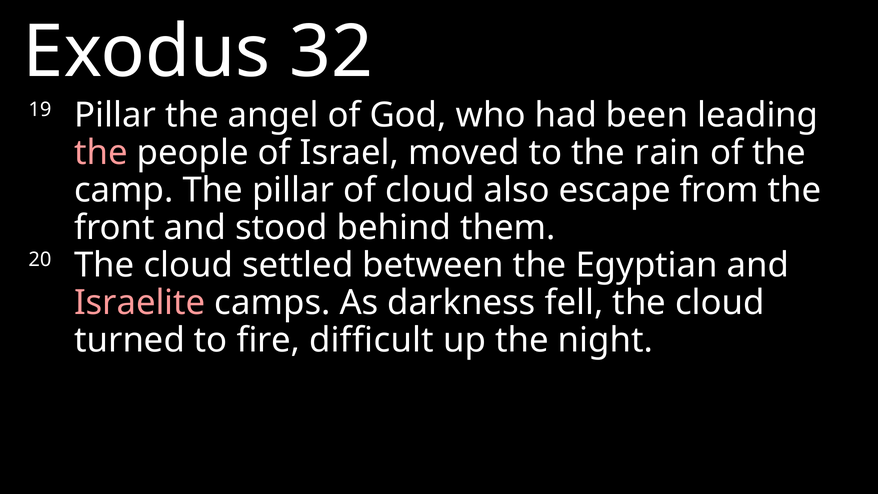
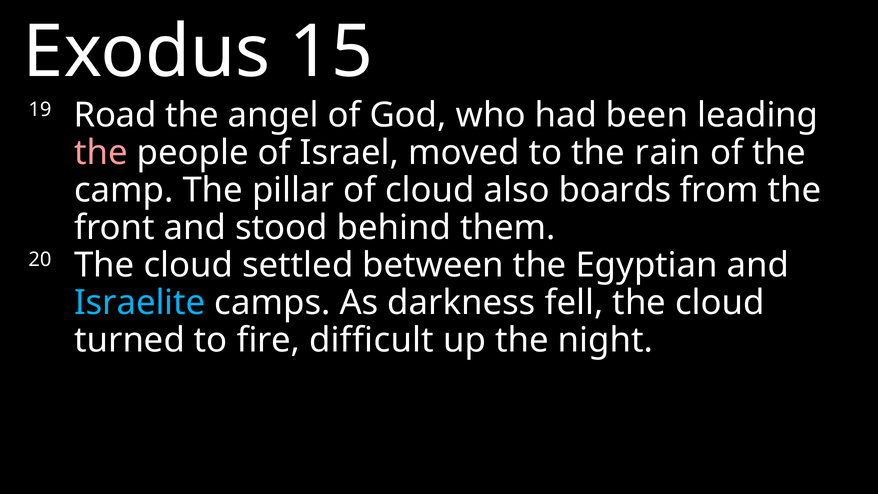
32: 32 -> 15
19 Pillar: Pillar -> Road
escape: escape -> boards
Israelite colour: pink -> light blue
